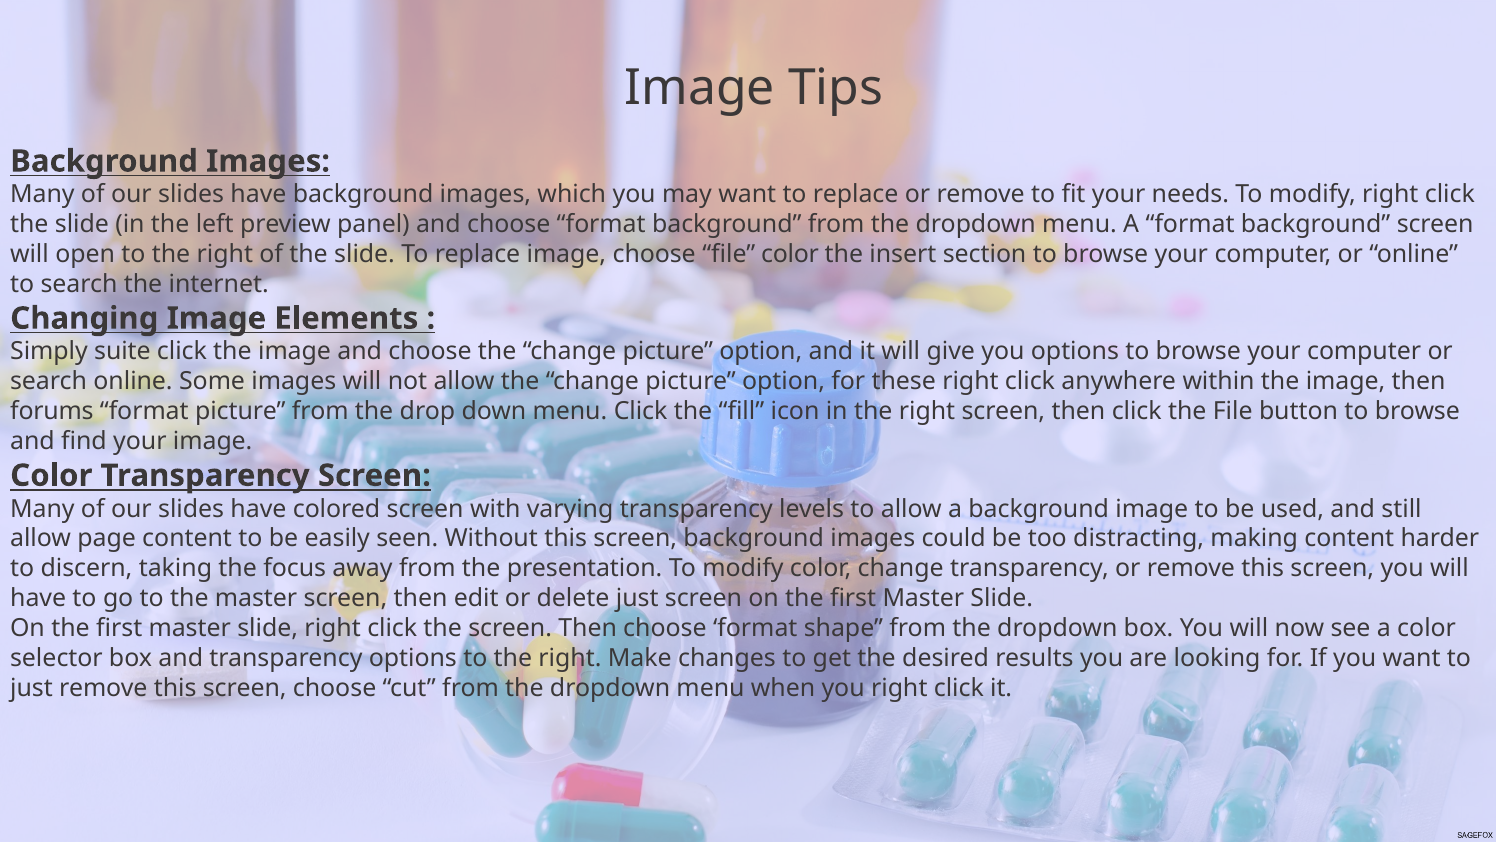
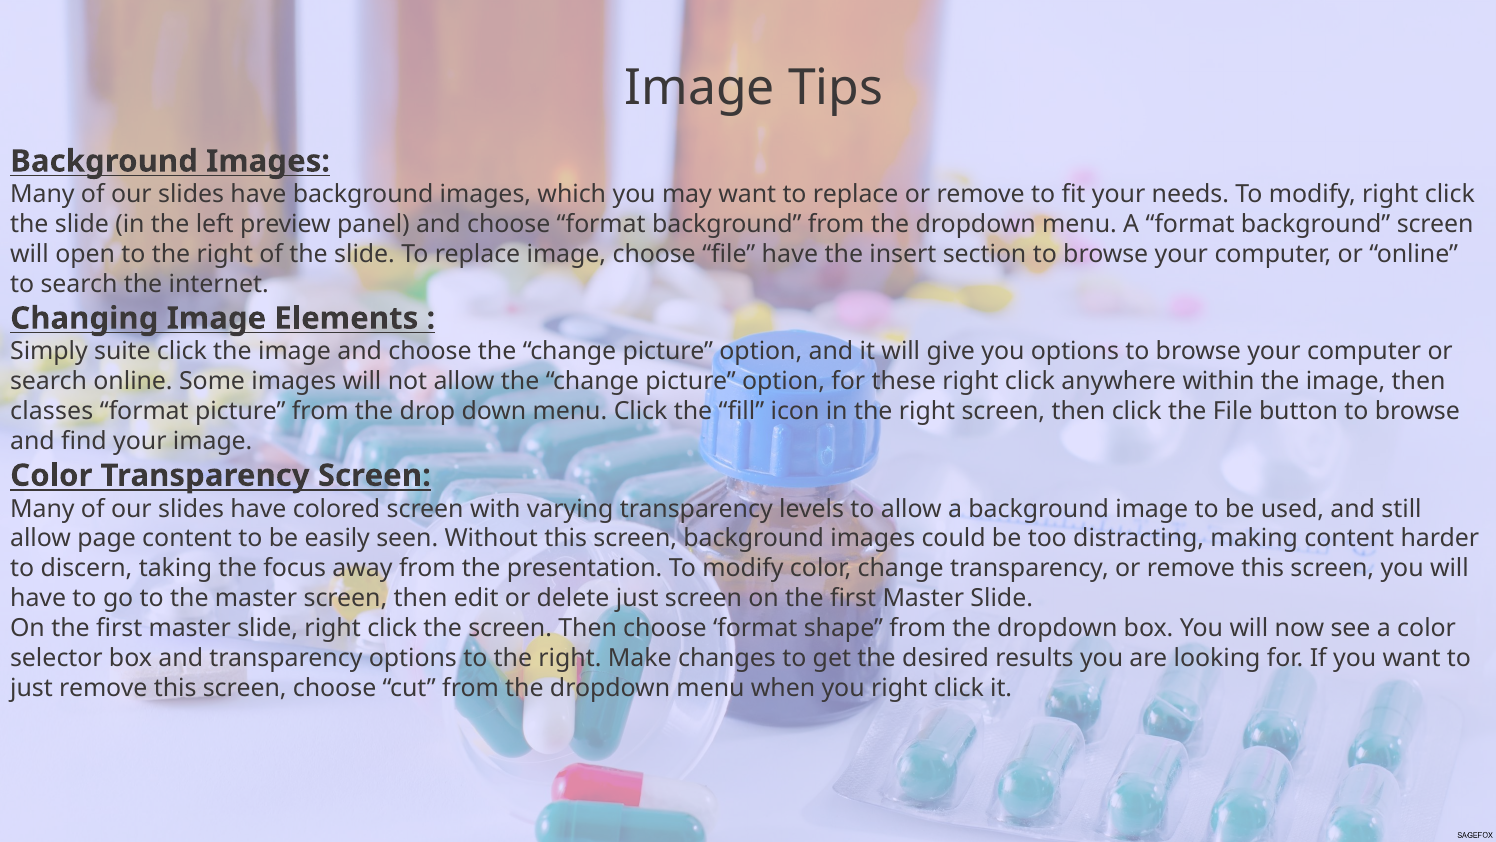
file color: color -> have
forums: forums -> classes
